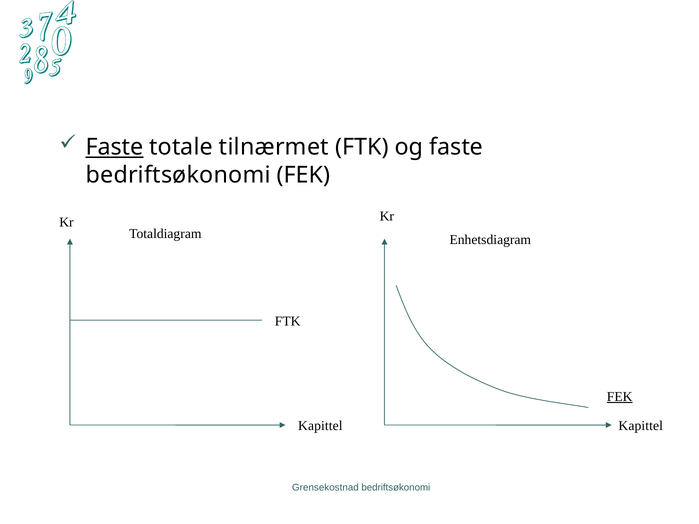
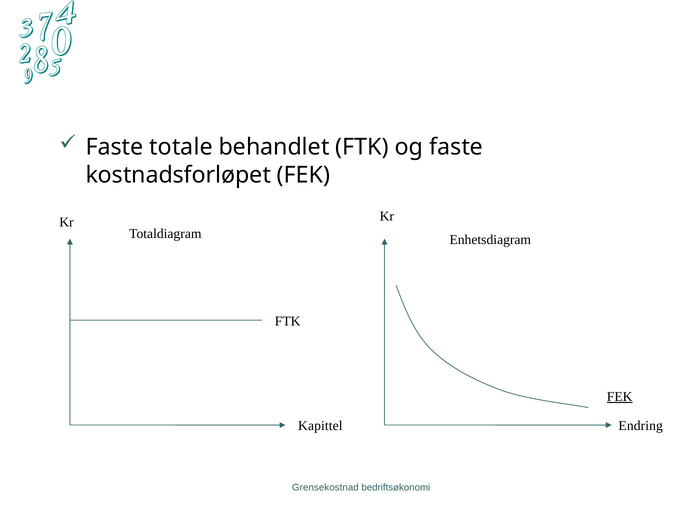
Faste at (115, 147) underline: present -> none
tilnærmet: tilnærmet -> behandlet
bedriftsøkonomi at (178, 175): bedriftsøkonomi -> kostnadsforløpet
Kapittel at (641, 426): Kapittel -> Endring
